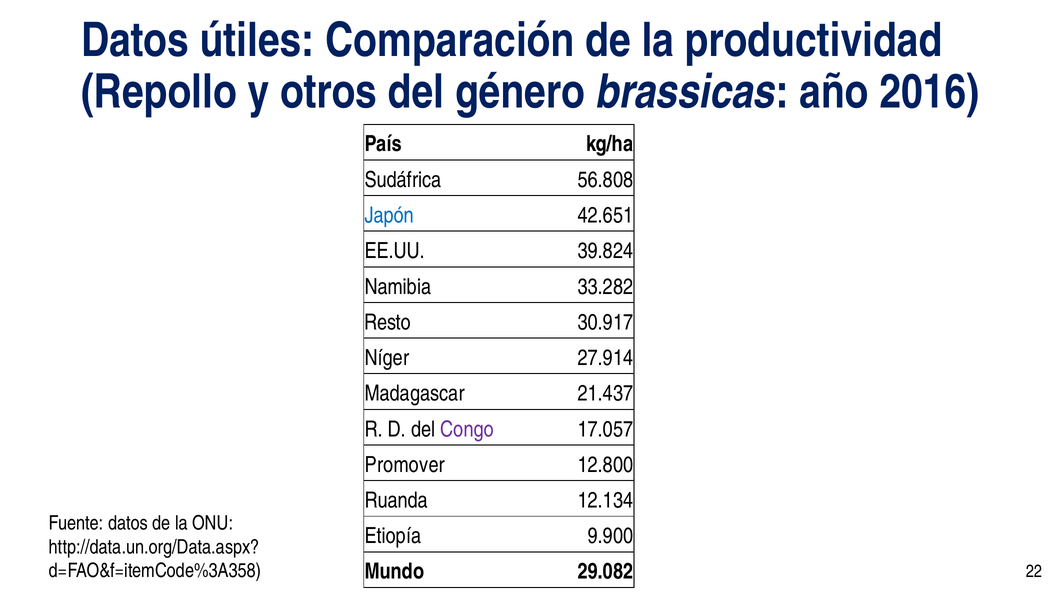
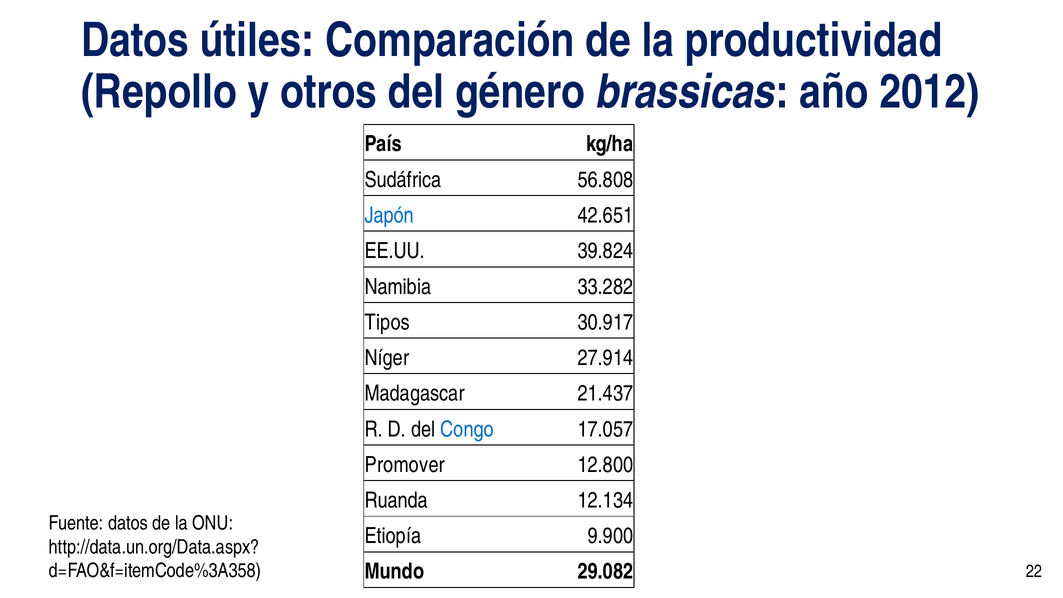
2016: 2016 -> 2012
Resto: Resto -> Tipos
Congo colour: purple -> blue
